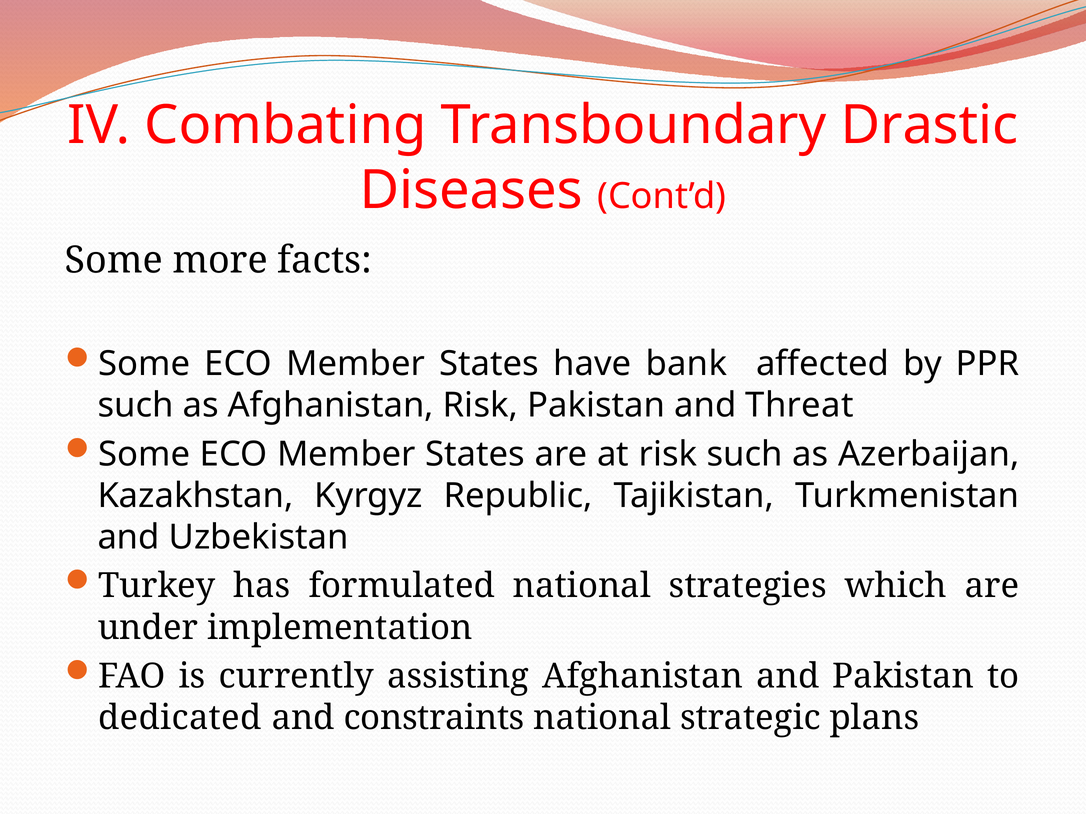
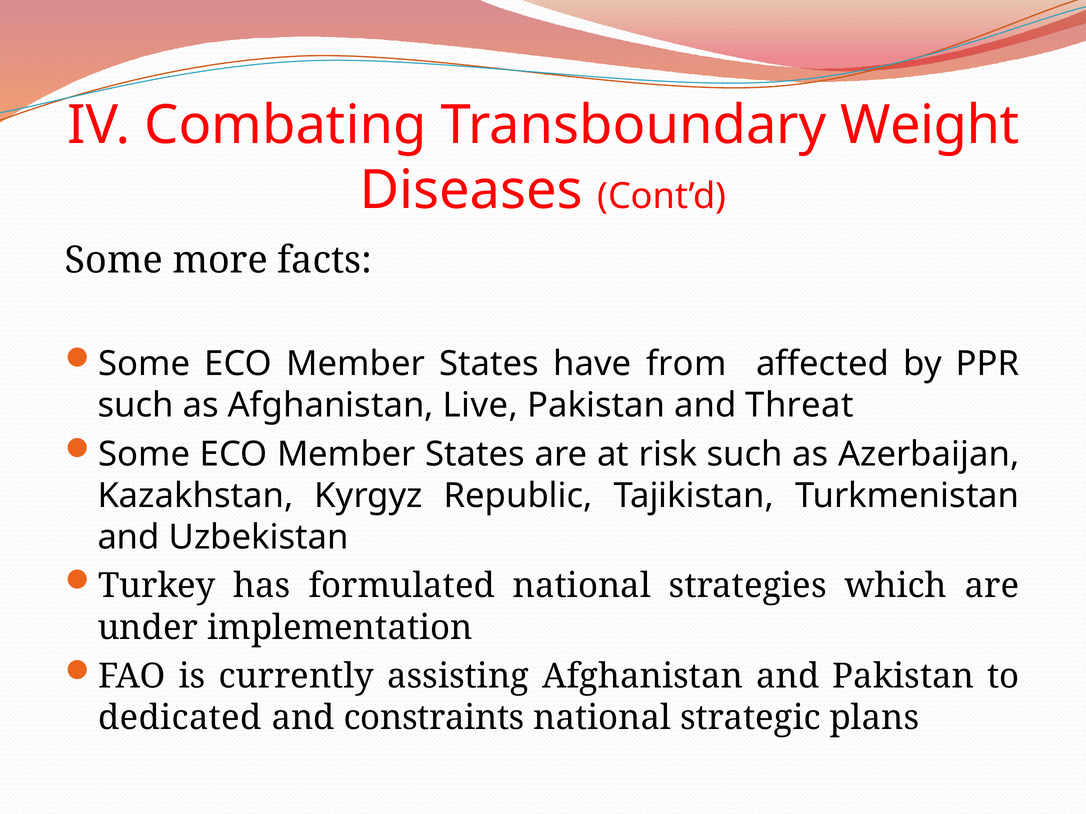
Drastic: Drastic -> Weight
bank: bank -> from
Afghanistan Risk: Risk -> Live
